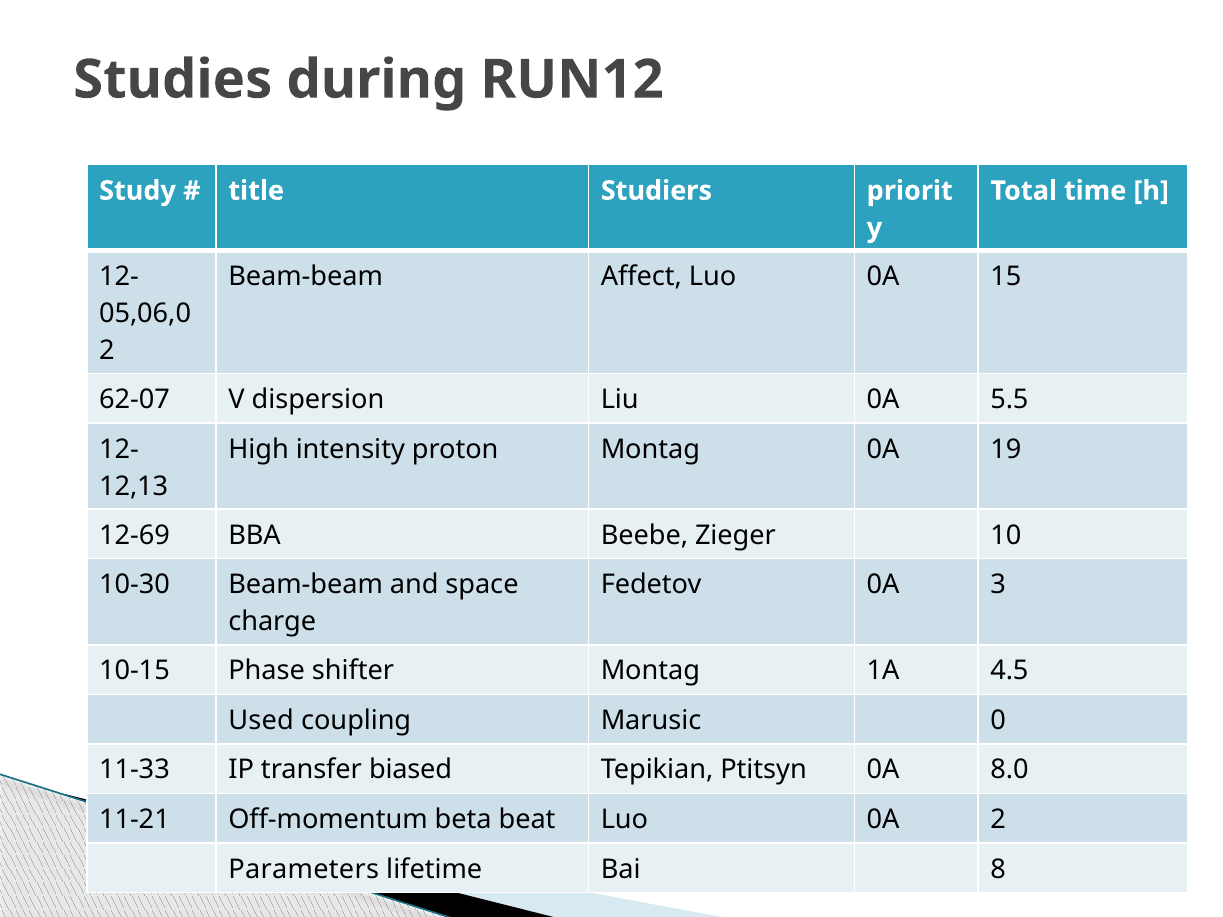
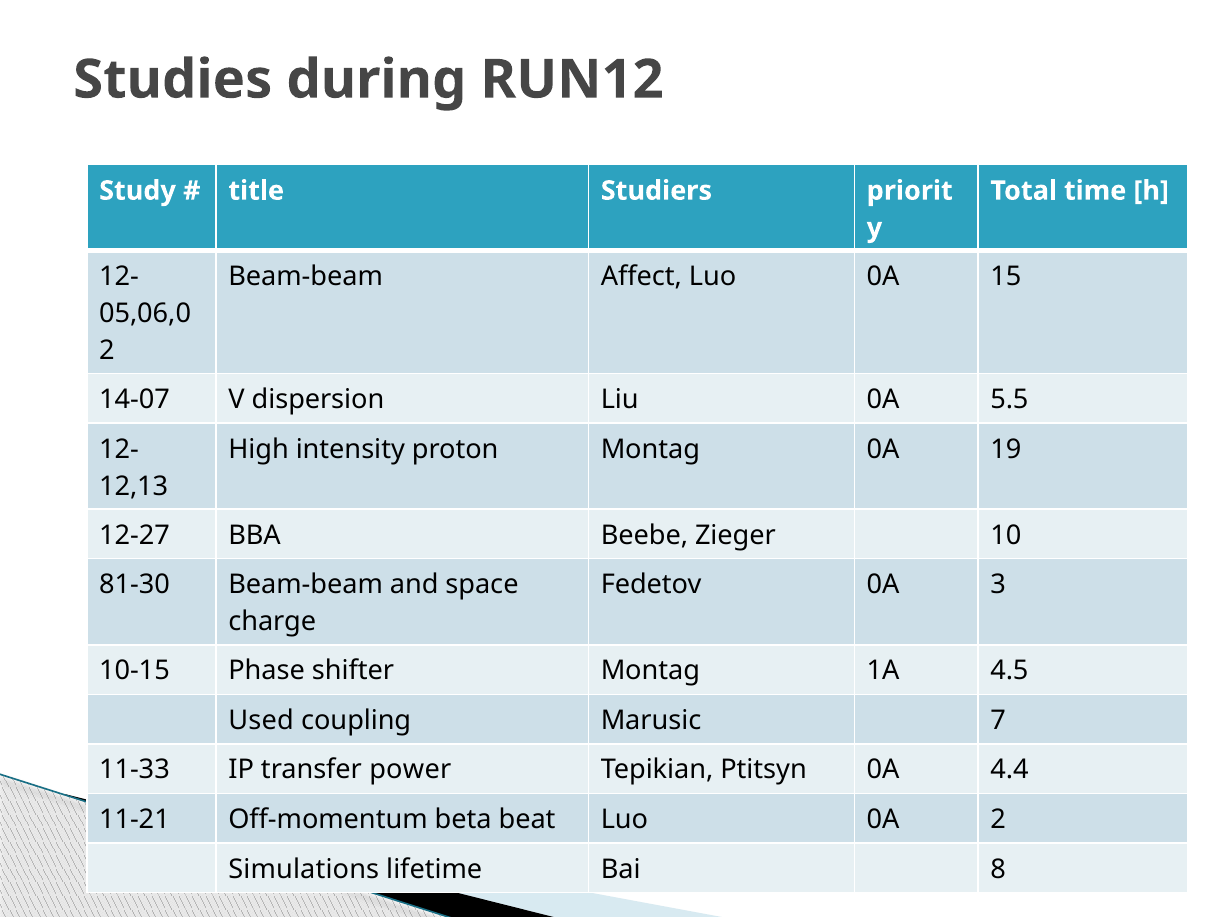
62-07: 62-07 -> 14-07
12-69: 12-69 -> 12-27
10-30: 10-30 -> 81-30
0: 0 -> 7
biased: biased -> power
8.0: 8.0 -> 4.4
Parameters: Parameters -> Simulations
